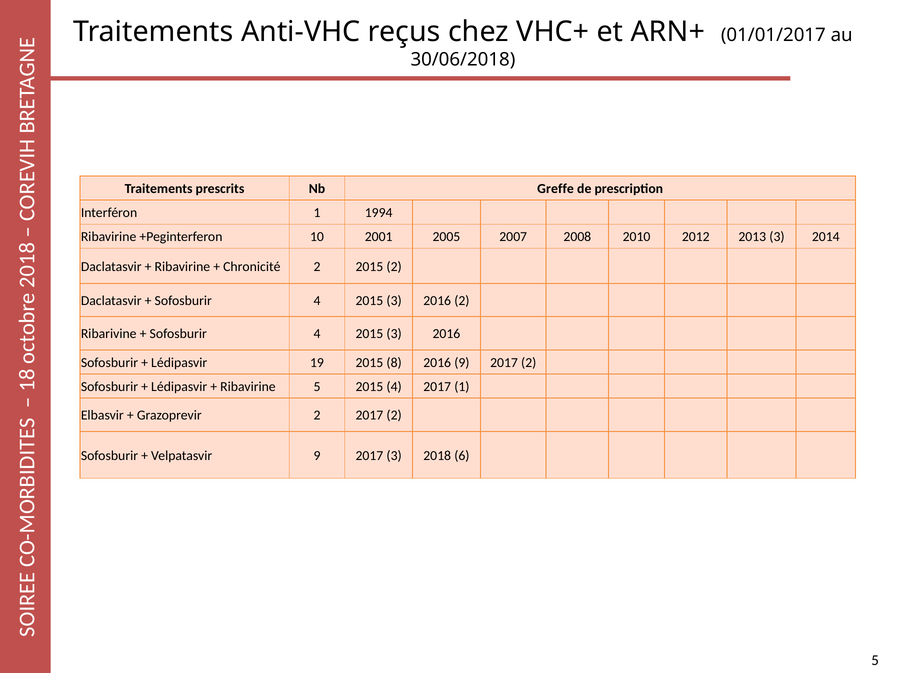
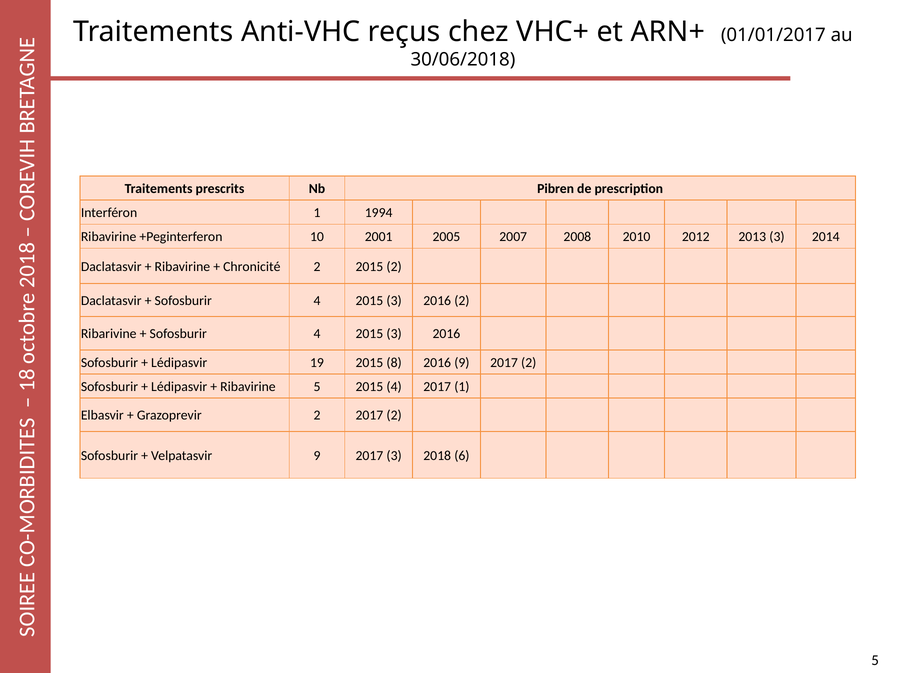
Greffe: Greffe -> Pibren
